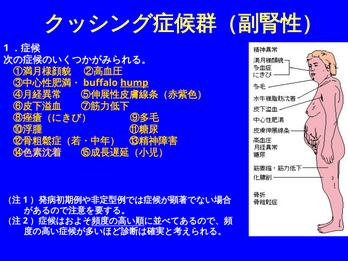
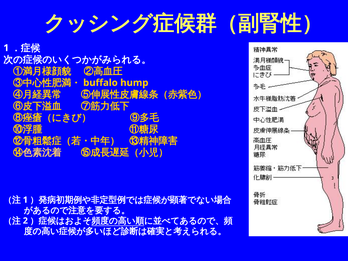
hump underline: present -> none
